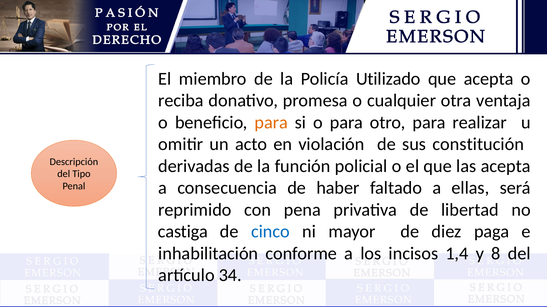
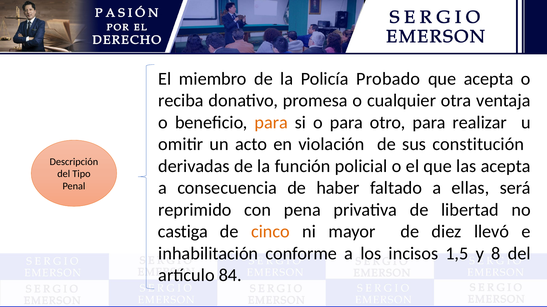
Utilizado: Utilizado -> Probado
cinco colour: blue -> orange
paga: paga -> llevó
1,4: 1,4 -> 1,5
34: 34 -> 84
